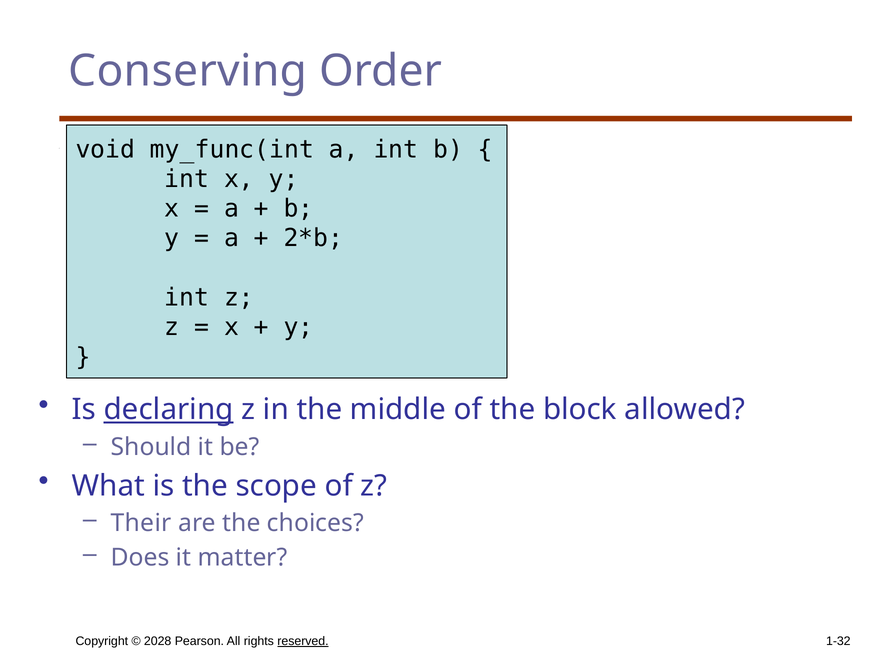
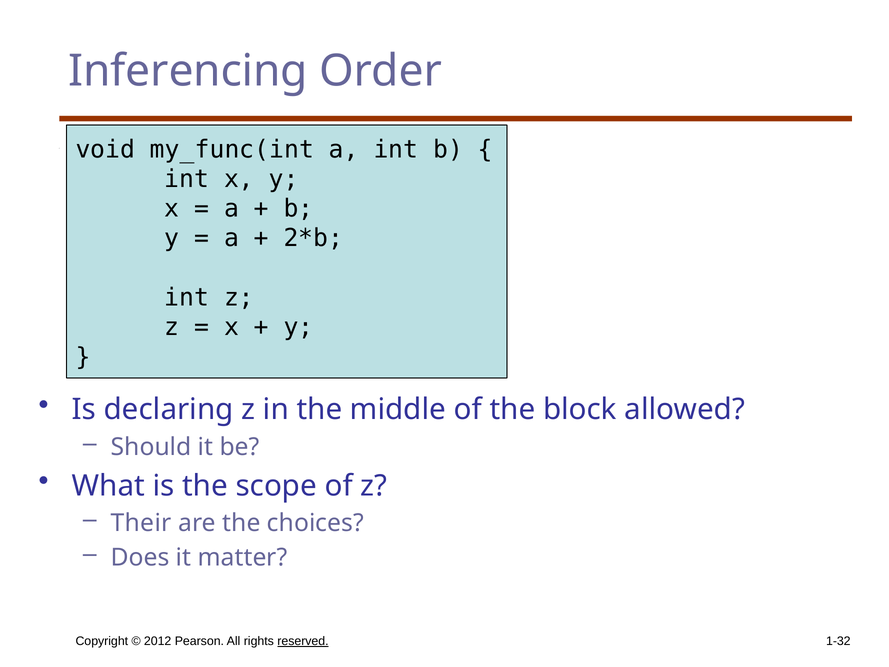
Conserving: Conserving -> Inferencing
declaring underline: present -> none
2028: 2028 -> 2012
